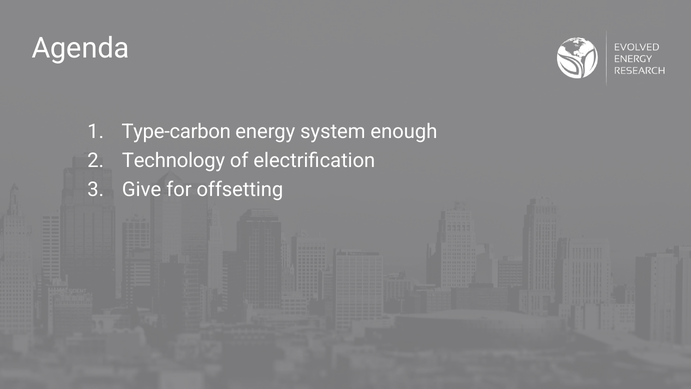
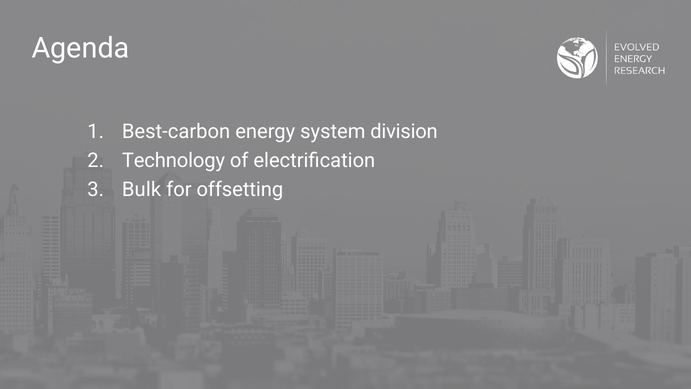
Type-carbon: Type-carbon -> Best-carbon
enough: enough -> division
Give: Give -> Bulk
